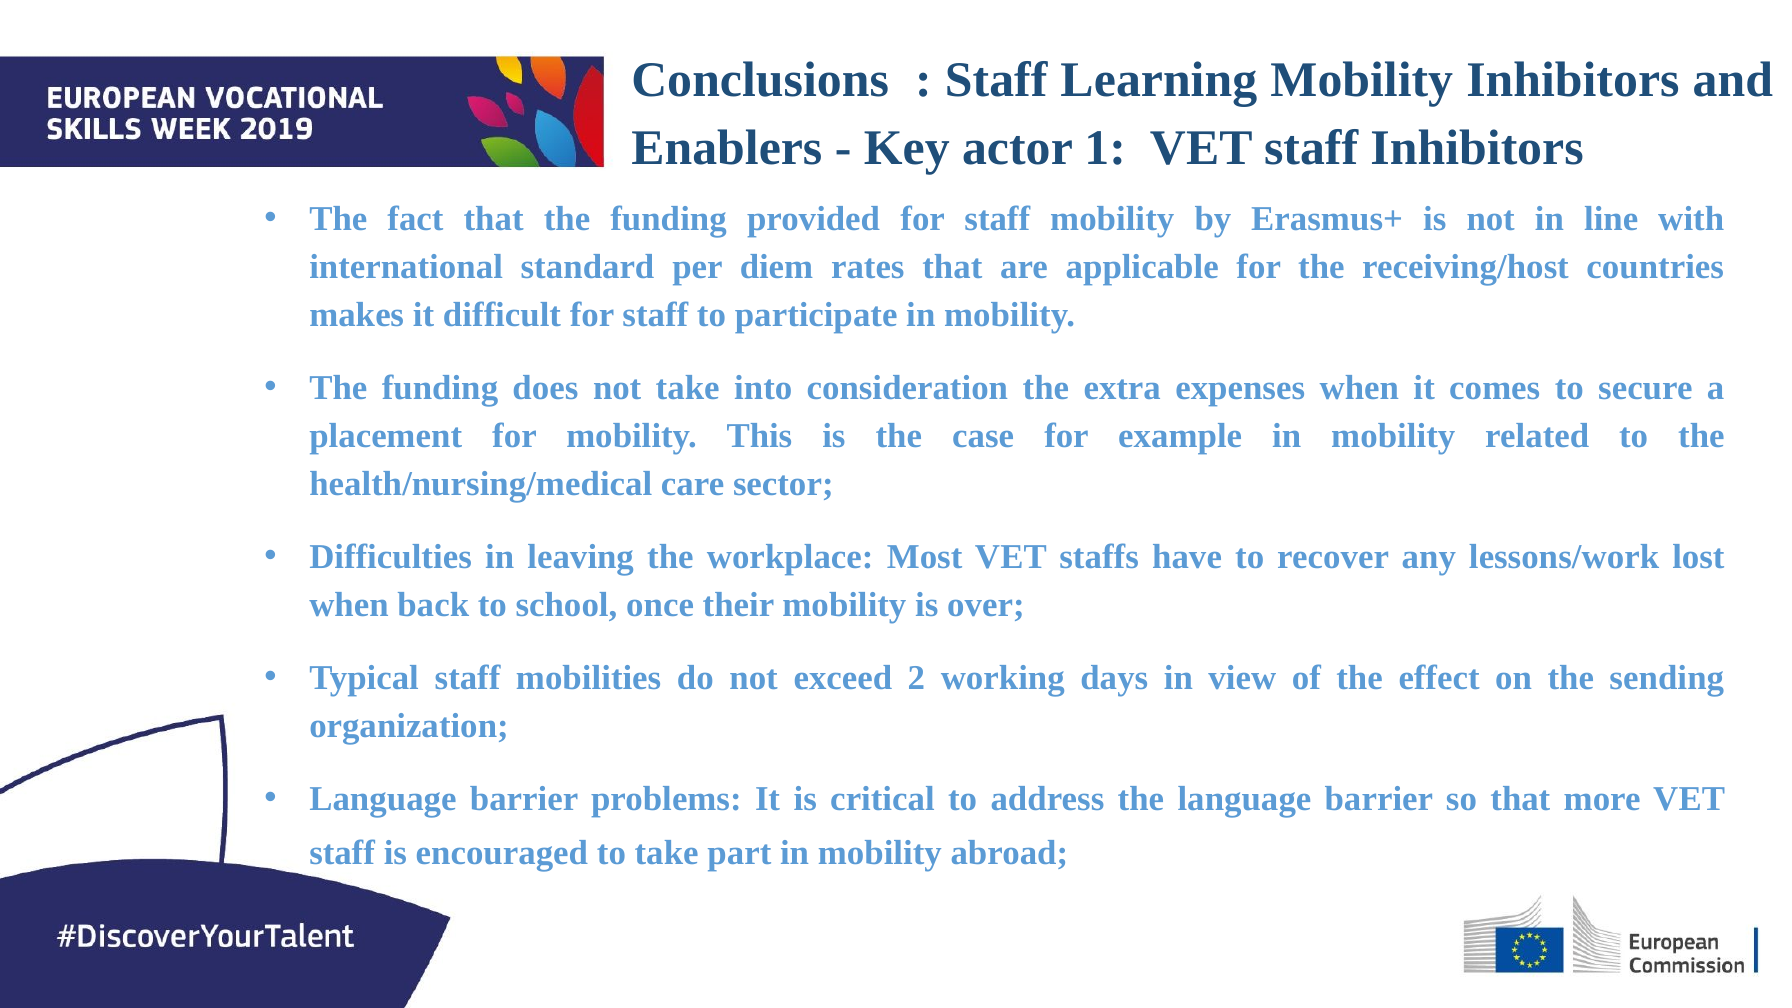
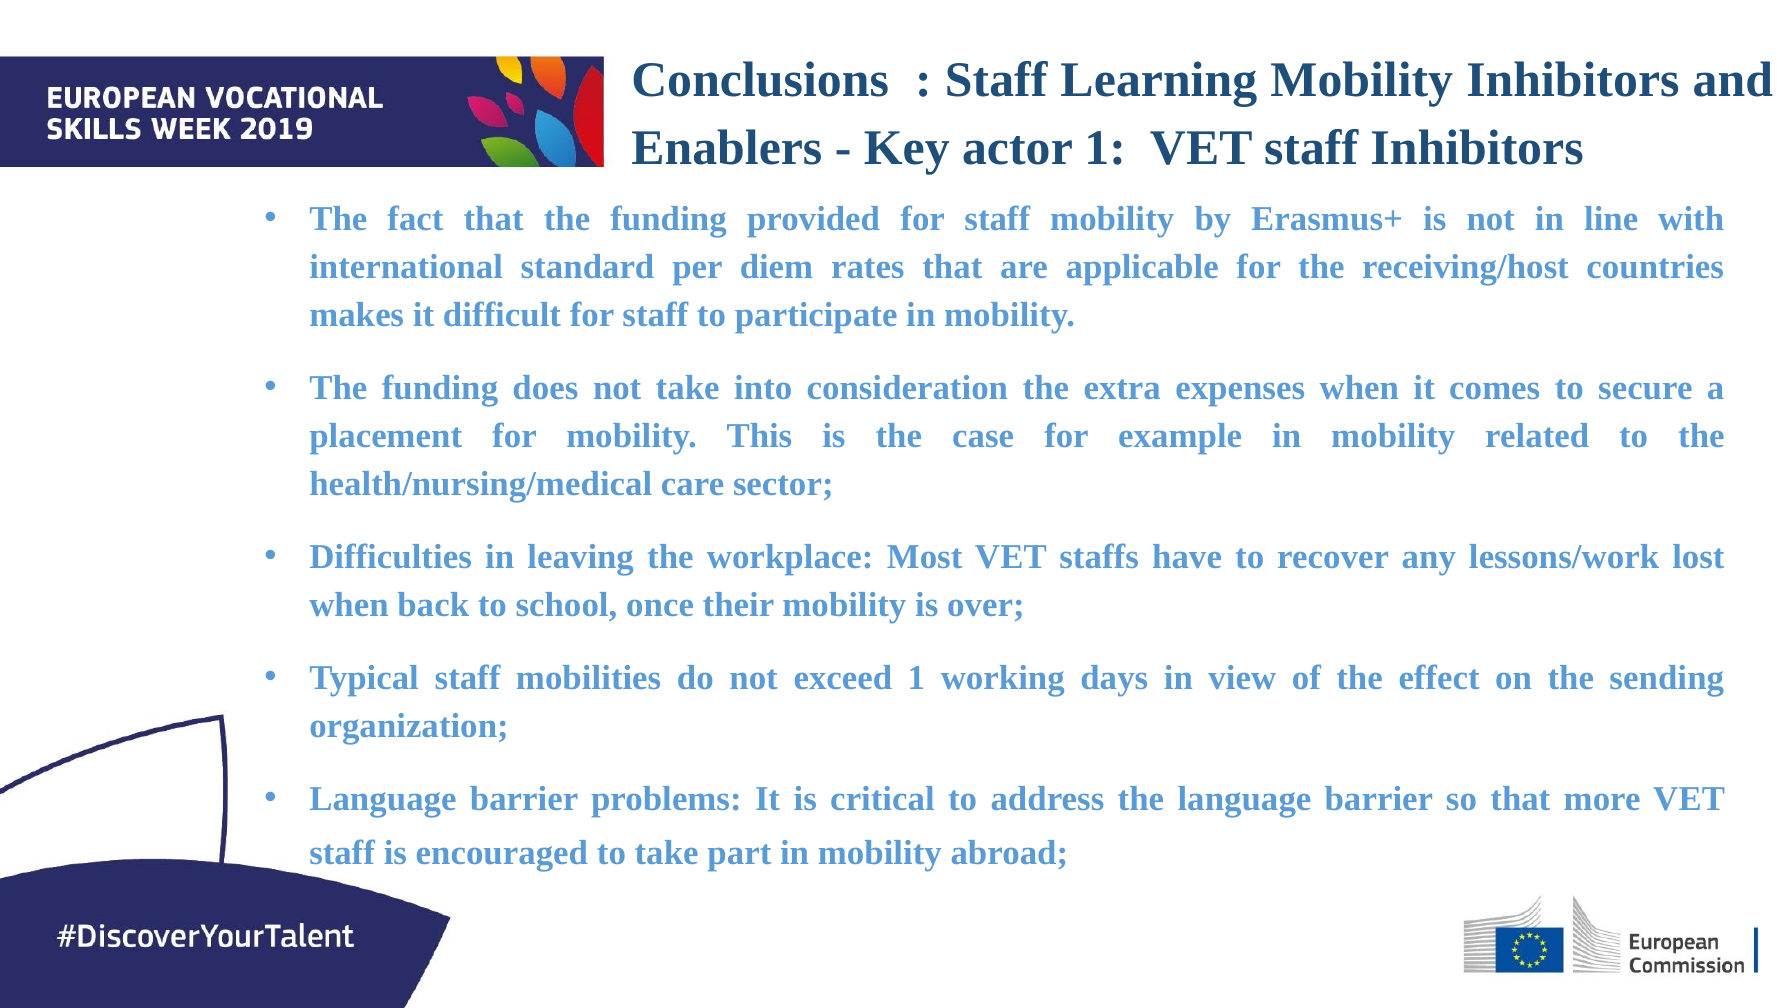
exceed 2: 2 -> 1
